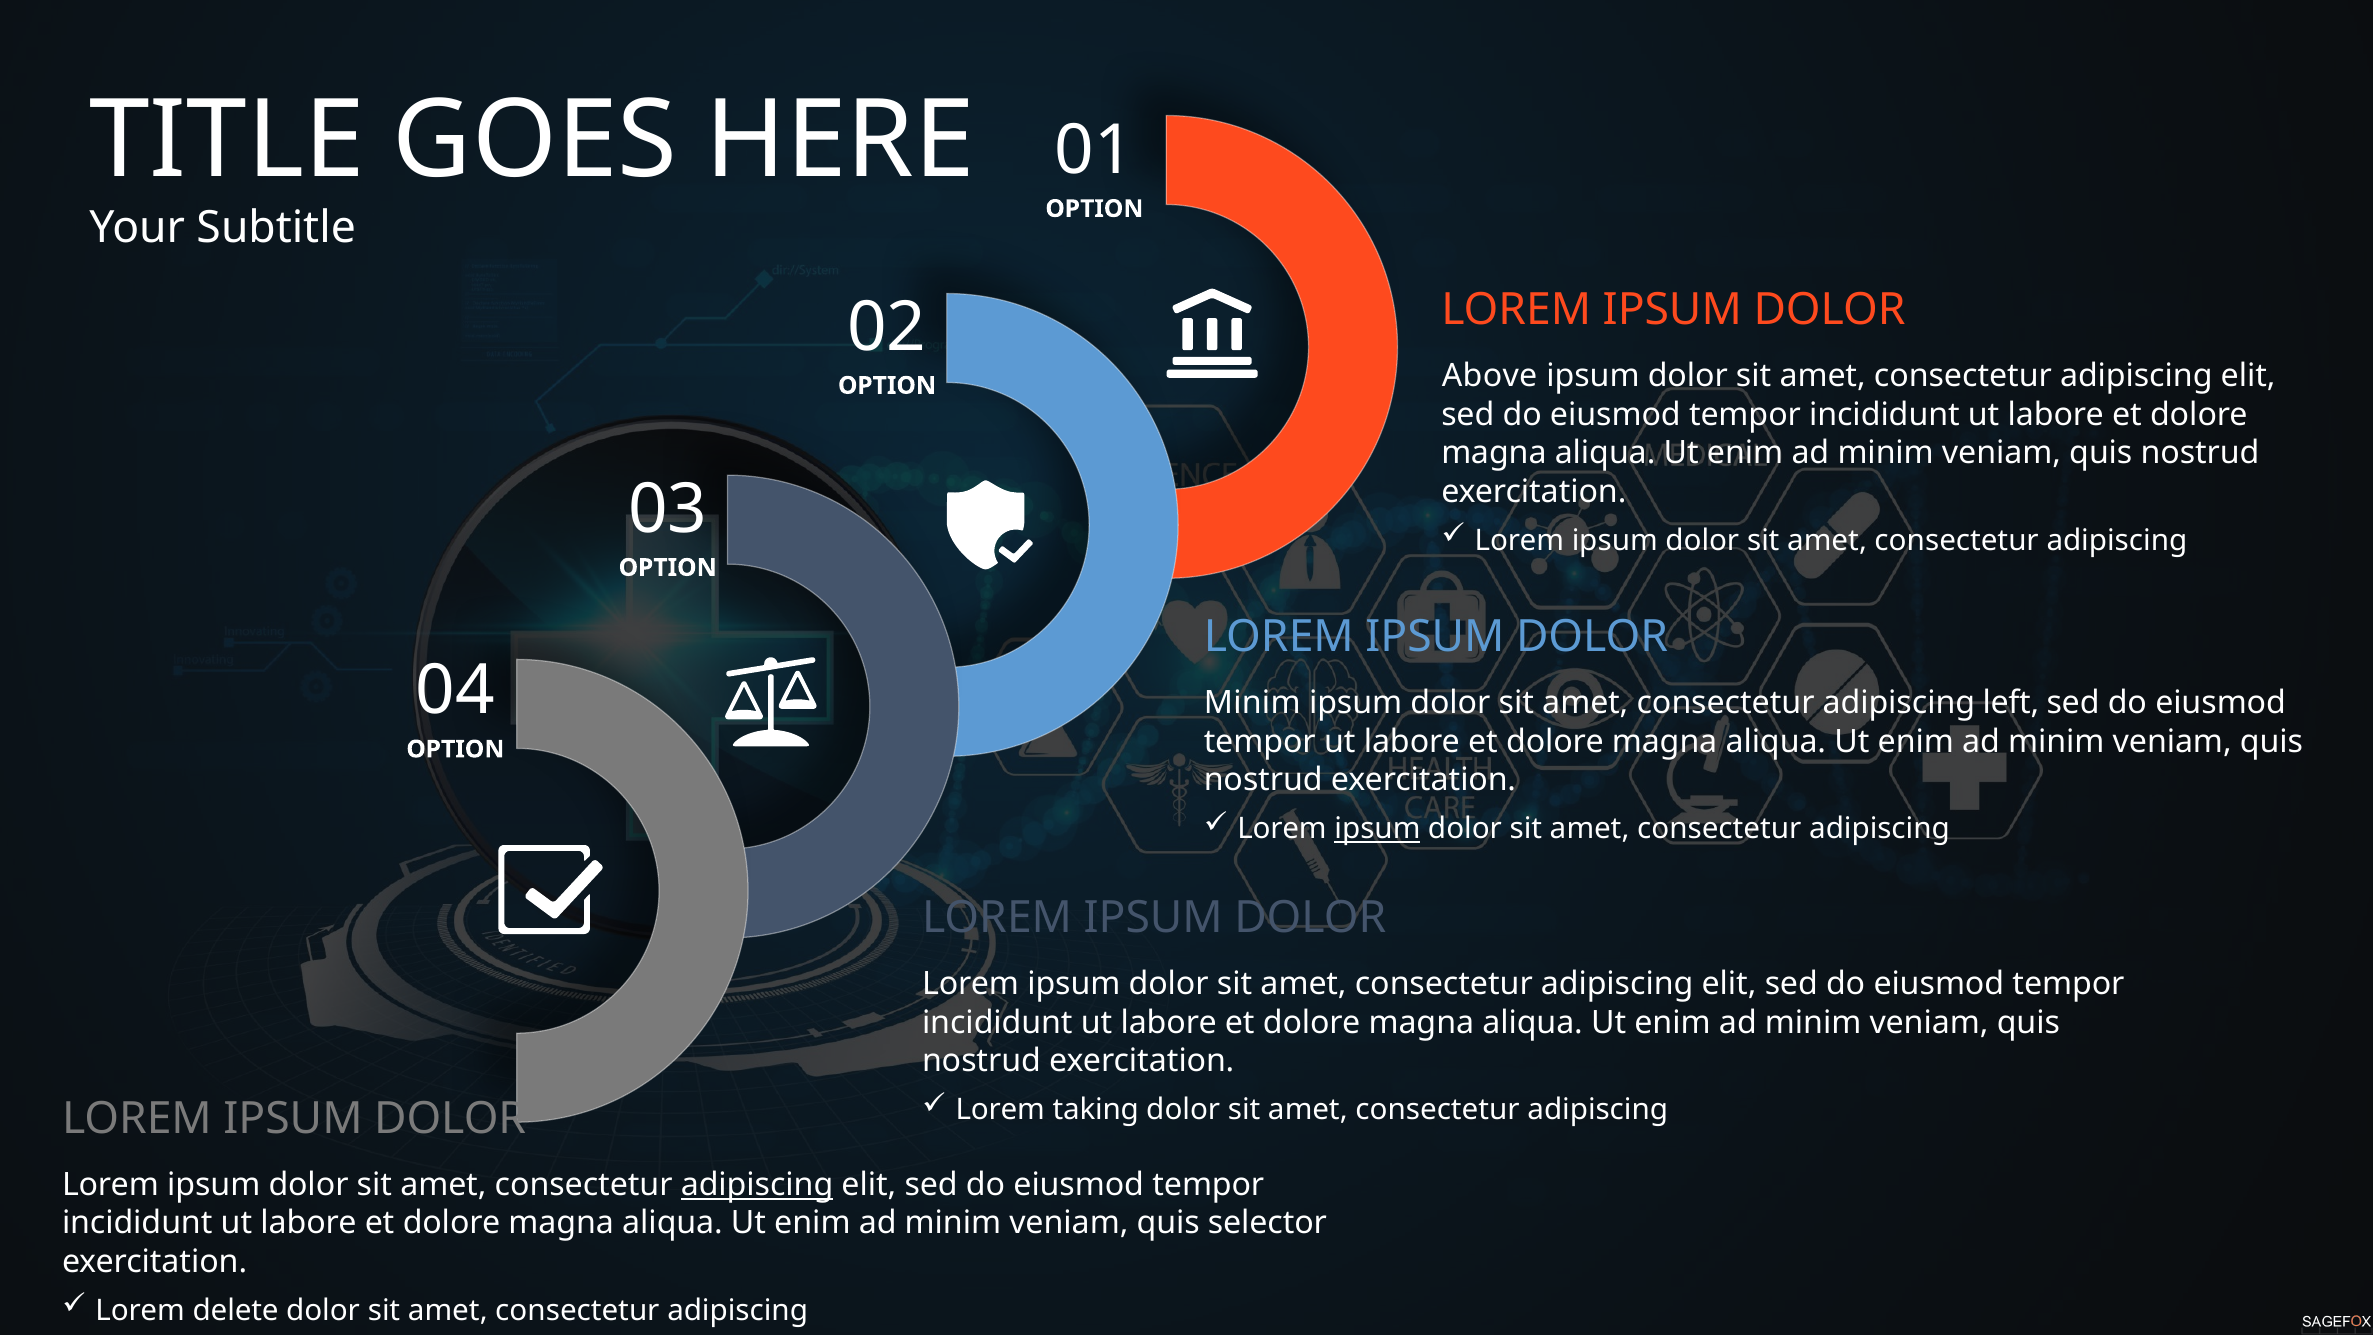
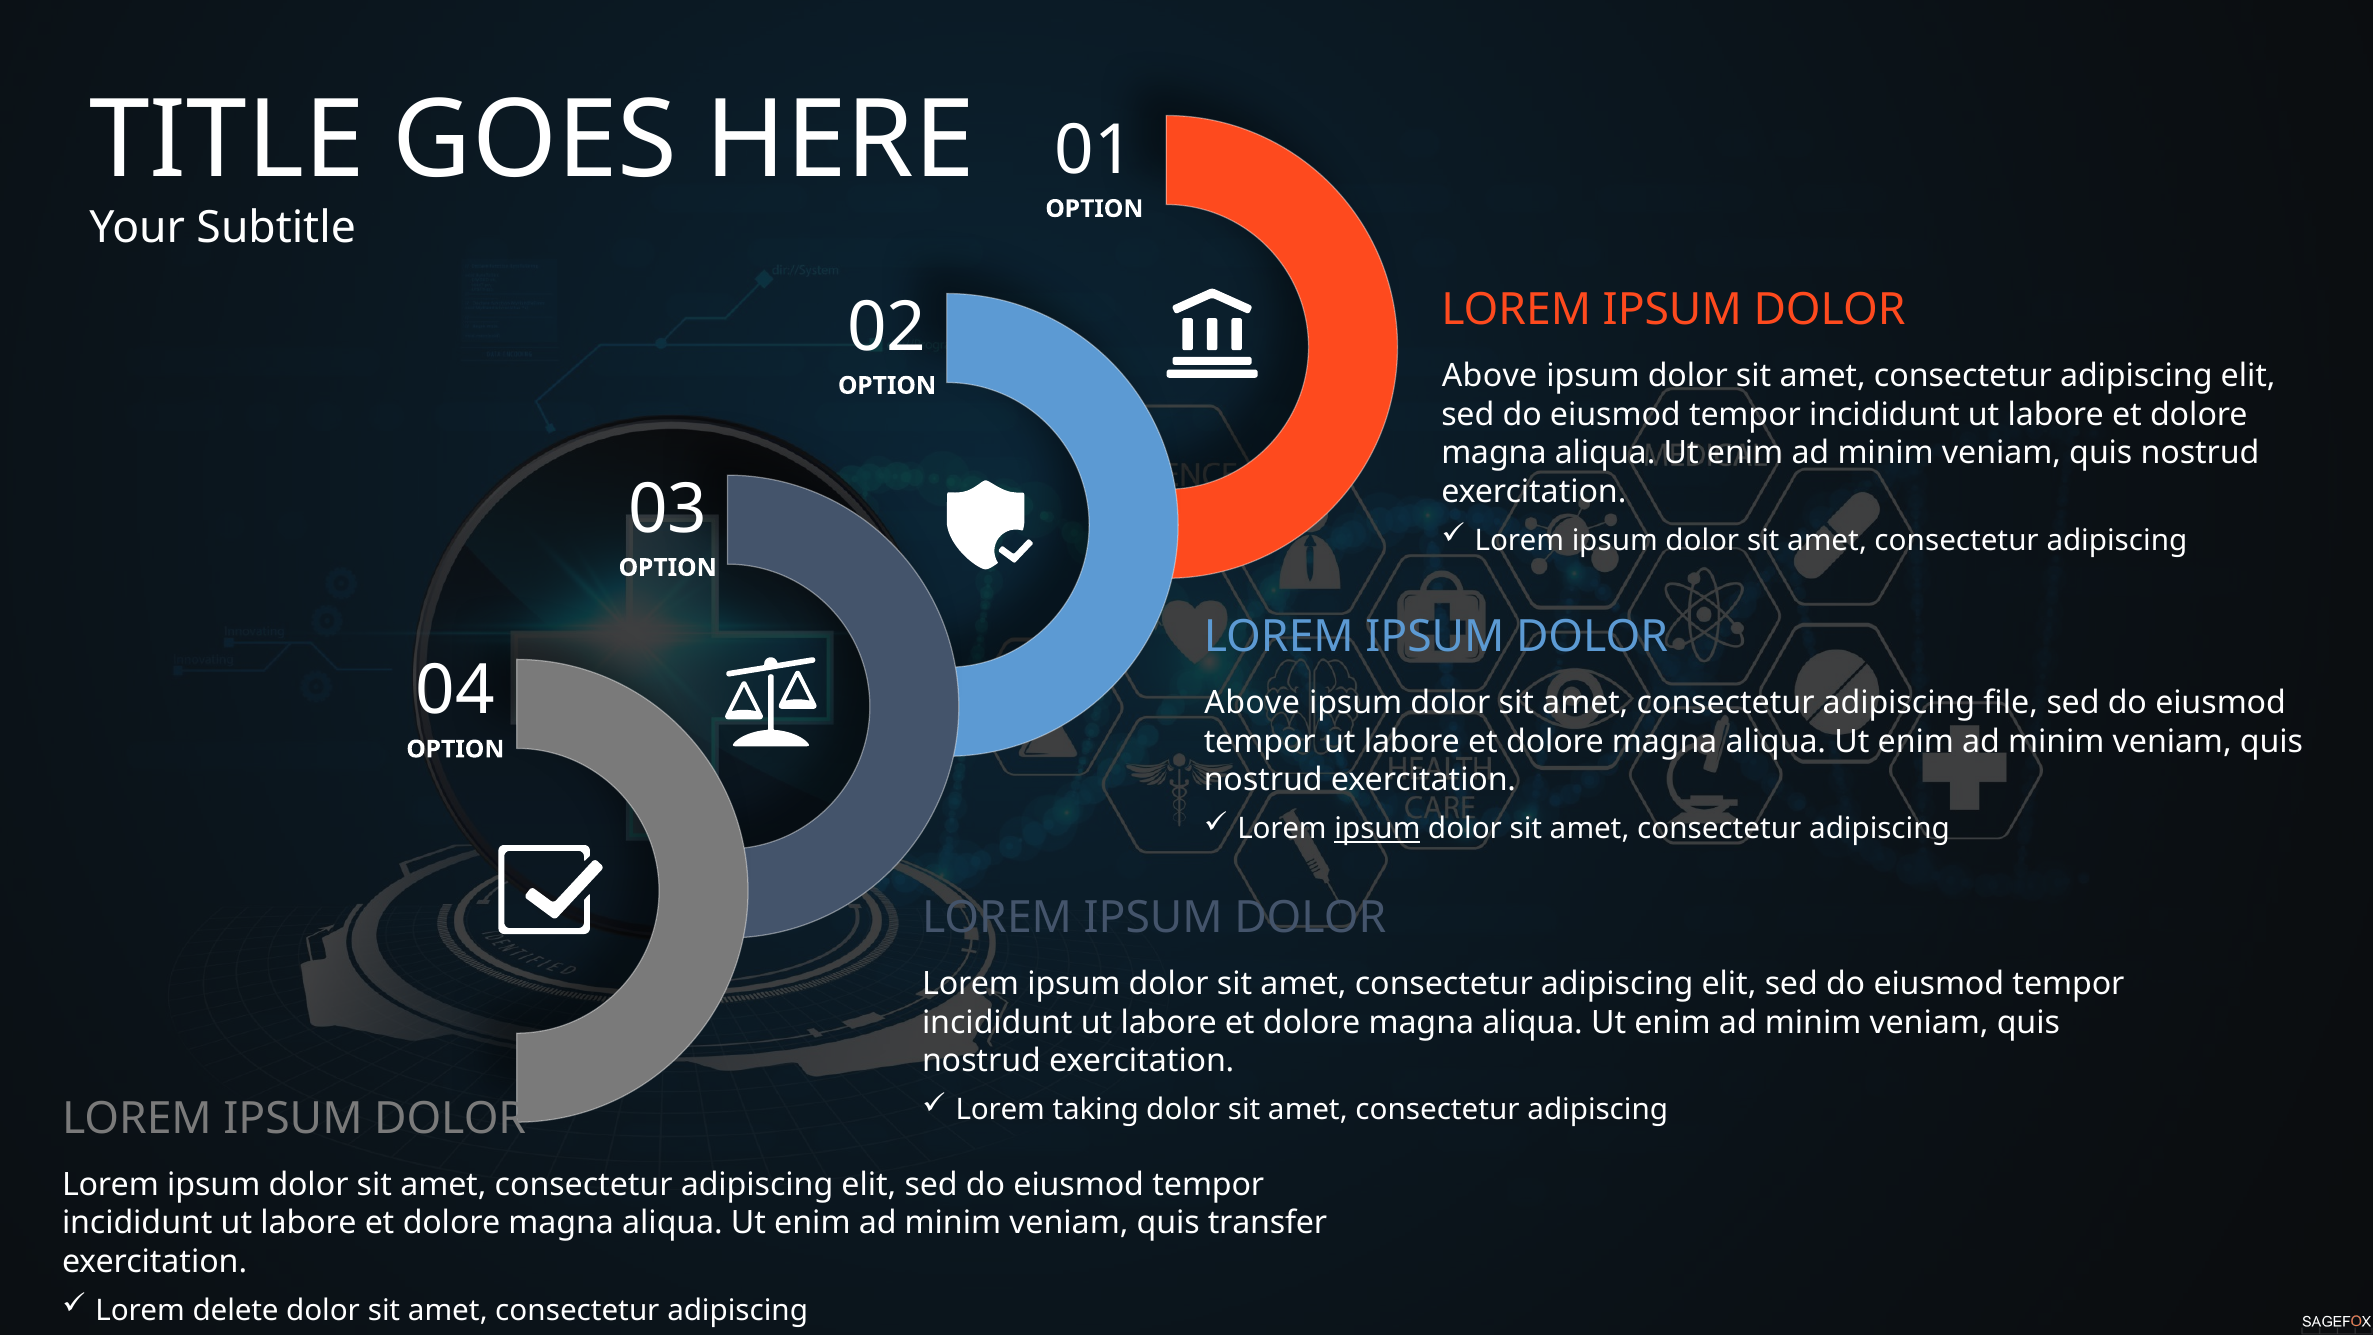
Minim at (1252, 703): Minim -> Above
left: left -> file
adipiscing at (757, 1185) underline: present -> none
selector: selector -> transfer
